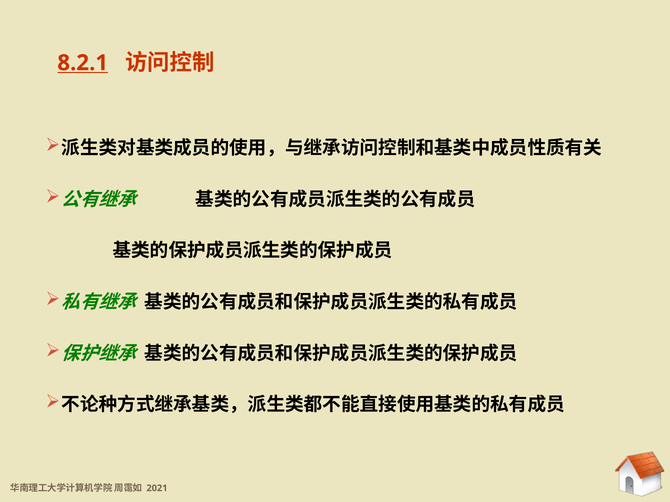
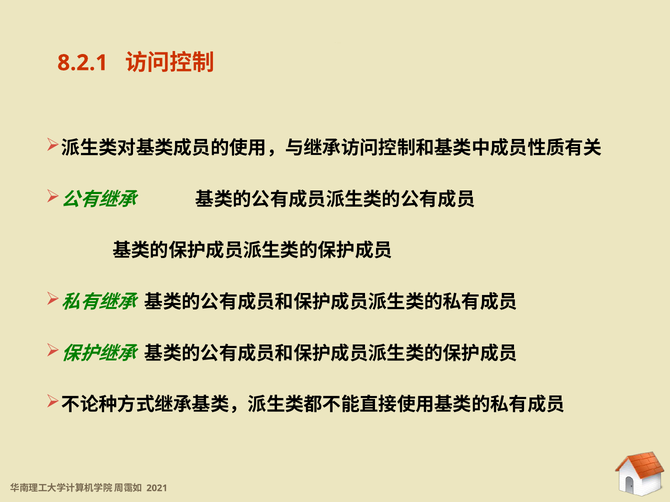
8.2.1 at (83, 63) underline: present -> none
